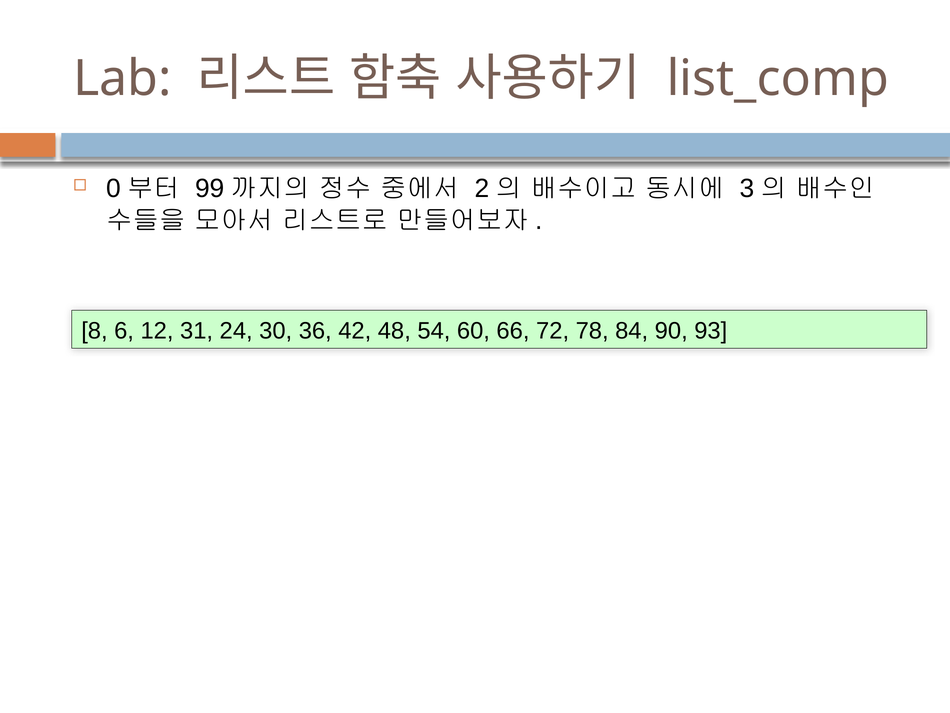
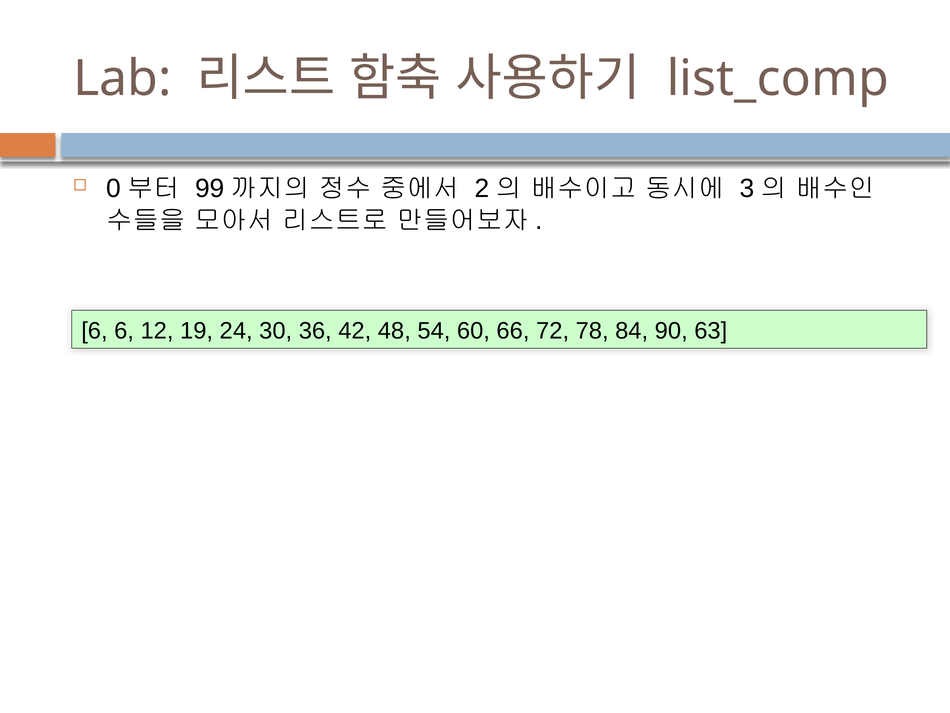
8 at (94, 331): 8 -> 6
31: 31 -> 19
93: 93 -> 63
